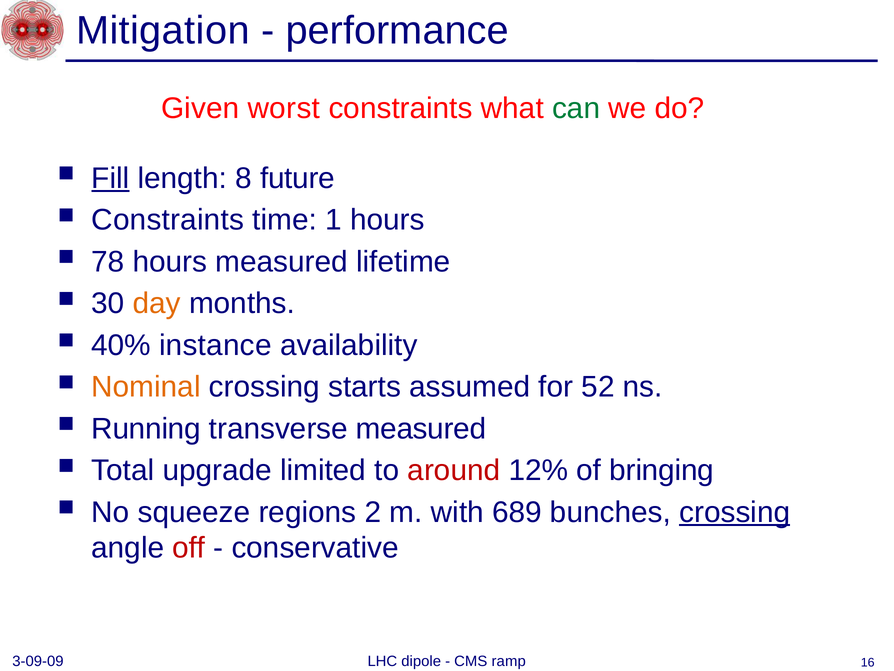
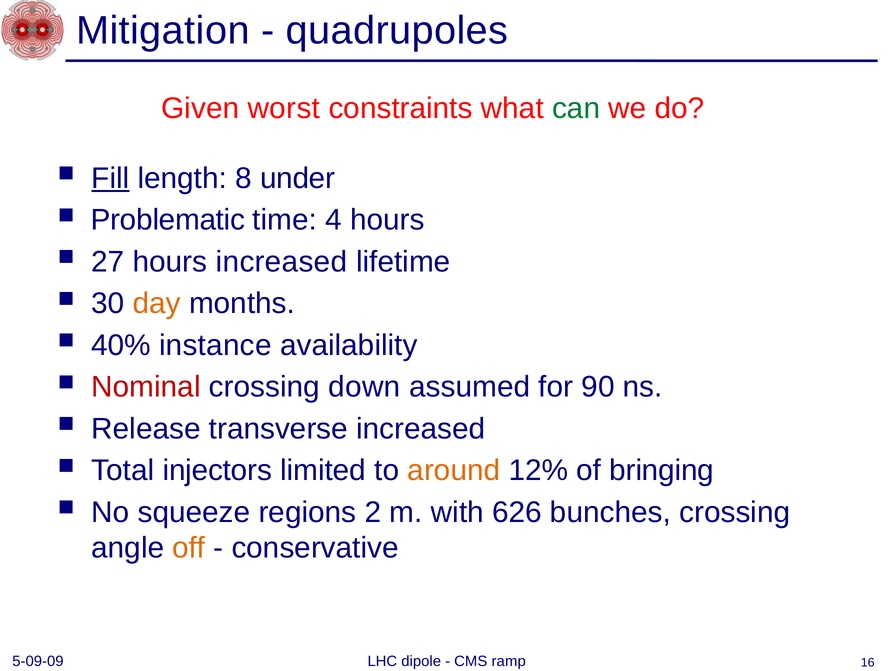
performance: performance -> quadrupoles
future: future -> under
Constraints at (168, 220): Constraints -> Problematic
1: 1 -> 4
78: 78 -> 27
hours measured: measured -> increased
Nominal colour: orange -> red
starts: starts -> down
52: 52 -> 90
Running: Running -> Release
transverse measured: measured -> increased
upgrade: upgrade -> injectors
around colour: red -> orange
689: 689 -> 626
crossing at (735, 512) underline: present -> none
off colour: red -> orange
3-09-09: 3-09-09 -> 5-09-09
